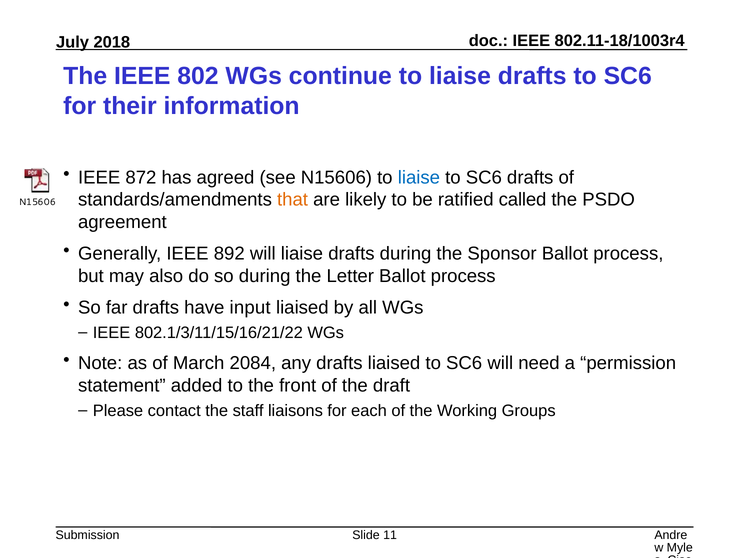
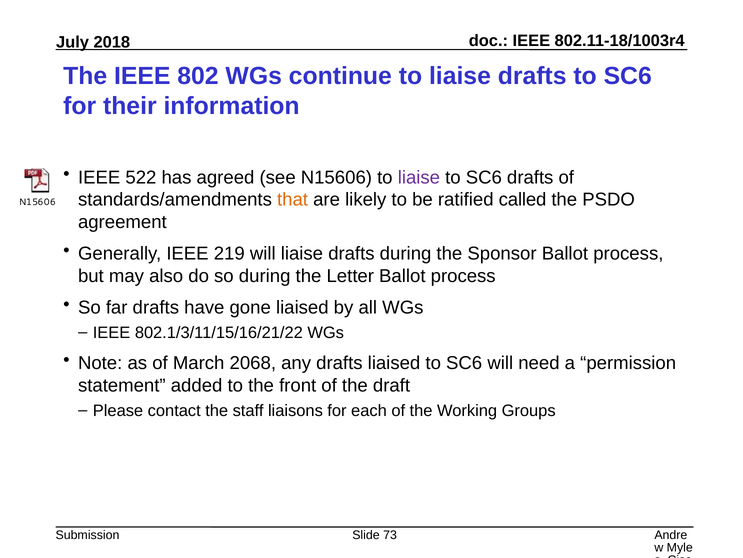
872: 872 -> 522
liaise at (419, 177) colour: blue -> purple
892: 892 -> 219
input: input -> gone
2084: 2084 -> 2068
11: 11 -> 73
